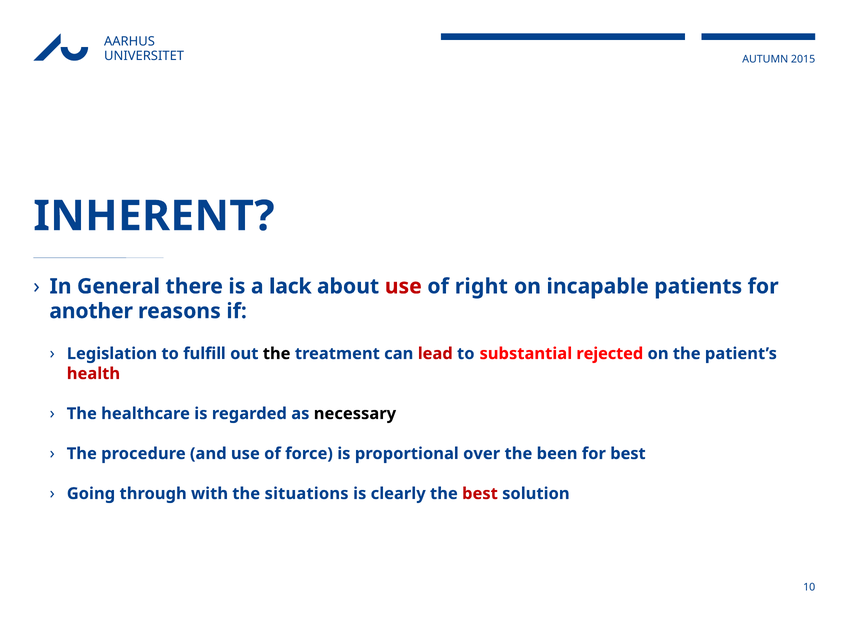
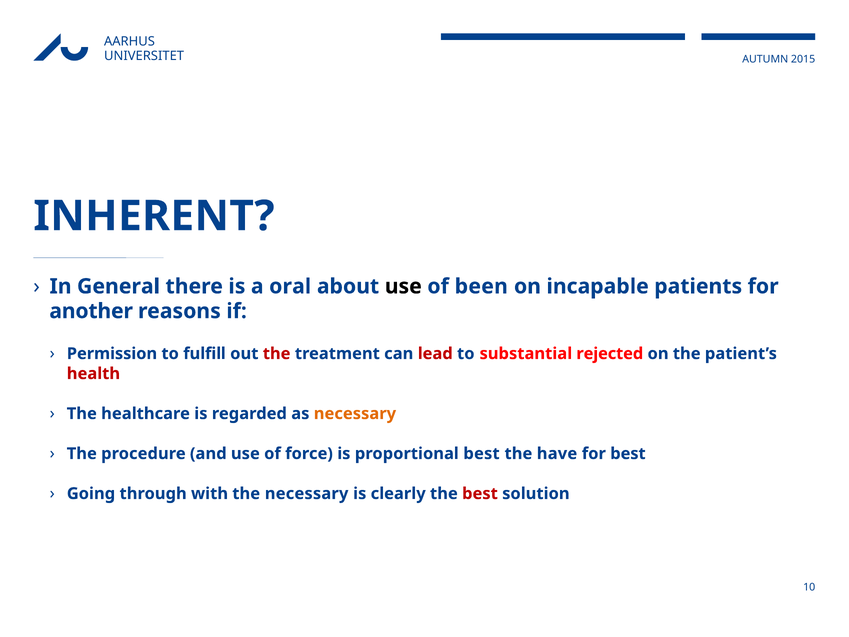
lack: lack -> oral
use at (403, 286) colour: red -> black
right: right -> been
Legislation: Legislation -> Permission
the at (277, 354) colour: black -> red
necessary at (355, 413) colour: black -> orange
proportional over: over -> best
been: been -> have
the situations: situations -> necessary
